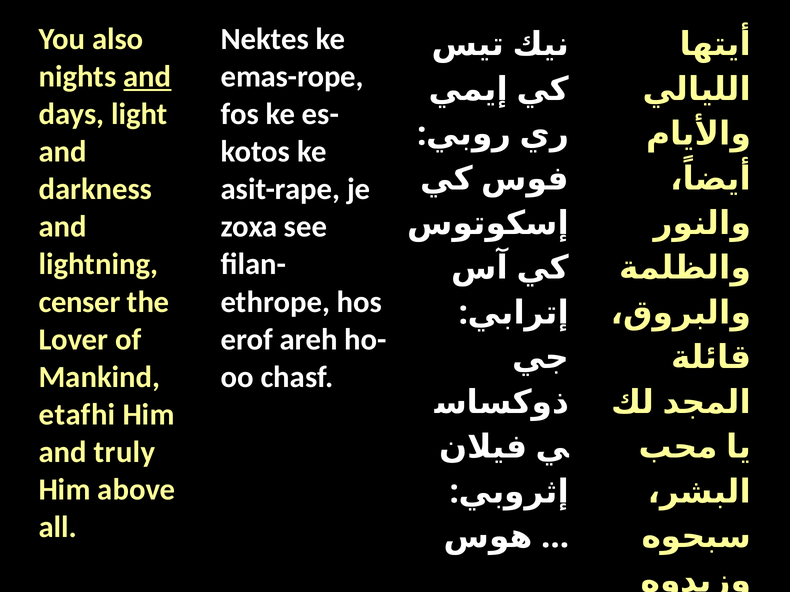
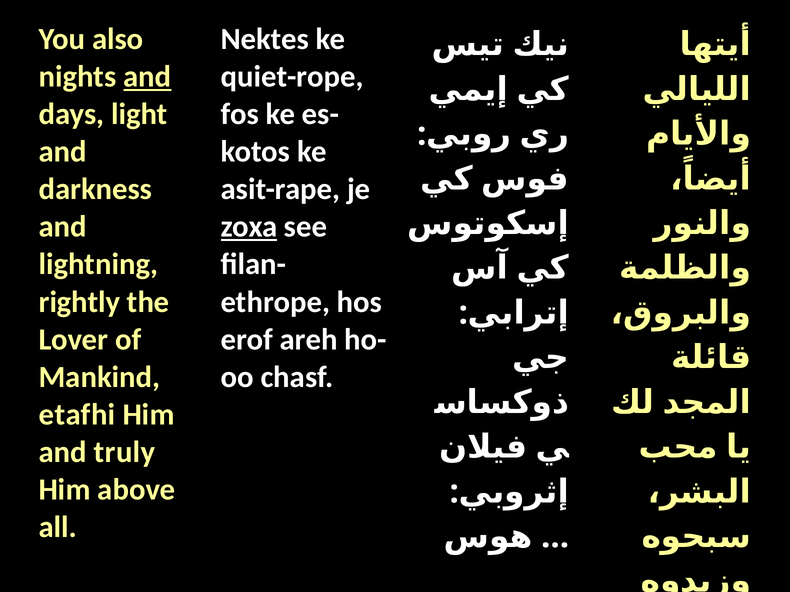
emas-rope: emas-rope -> quiet-rope
zoxa underline: none -> present
censer: censer -> rightly
